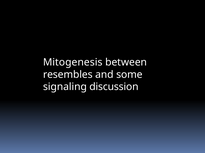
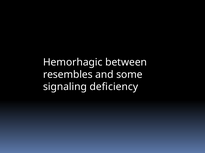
Mitogenesis: Mitogenesis -> Hemorhagic
discussion: discussion -> deficiency
